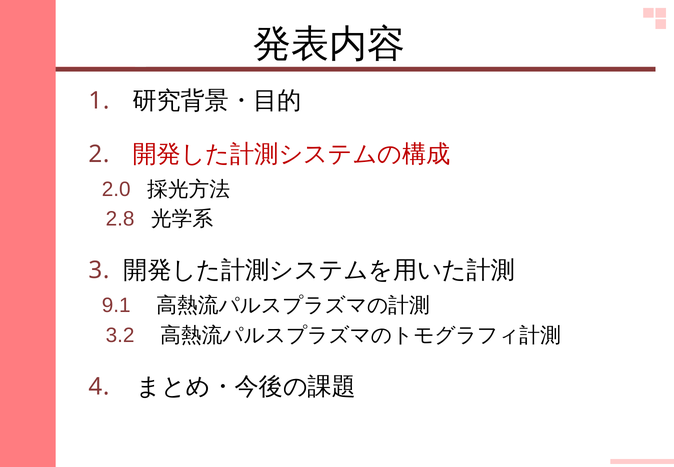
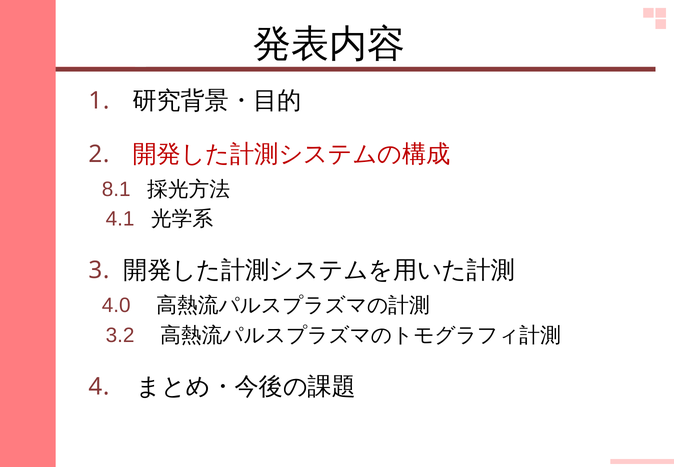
2.0: 2.0 -> 8.1
2.8: 2.8 -> 4.1
9.1: 9.1 -> 4.0
